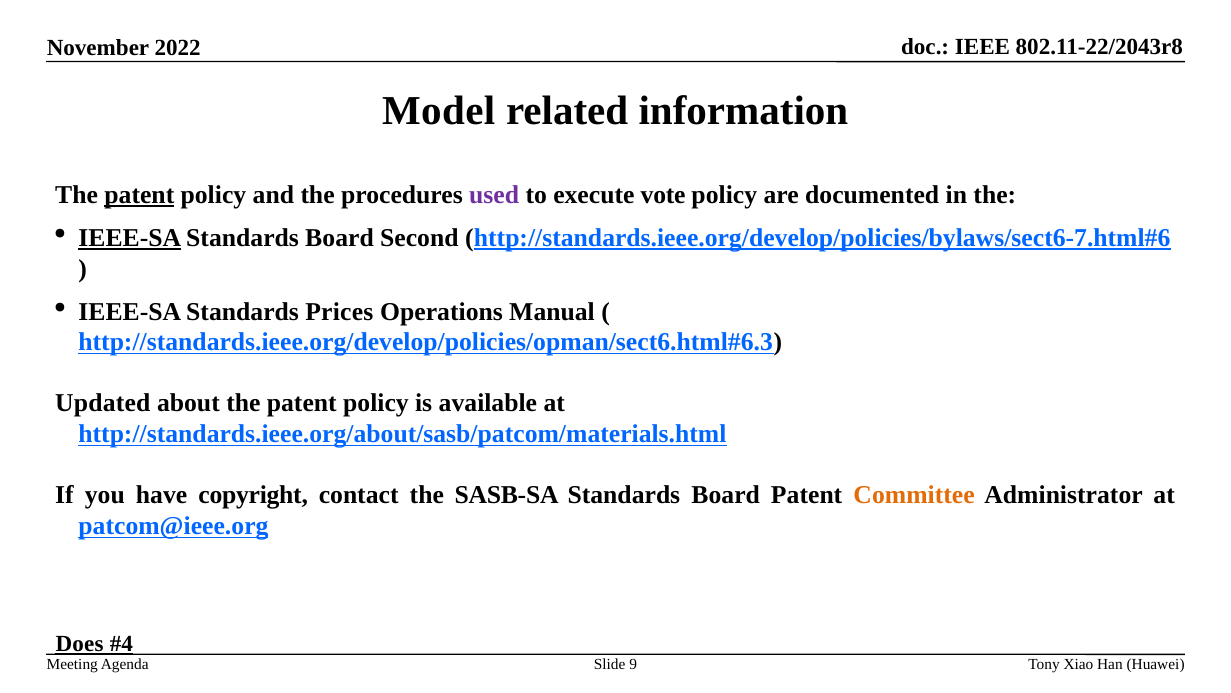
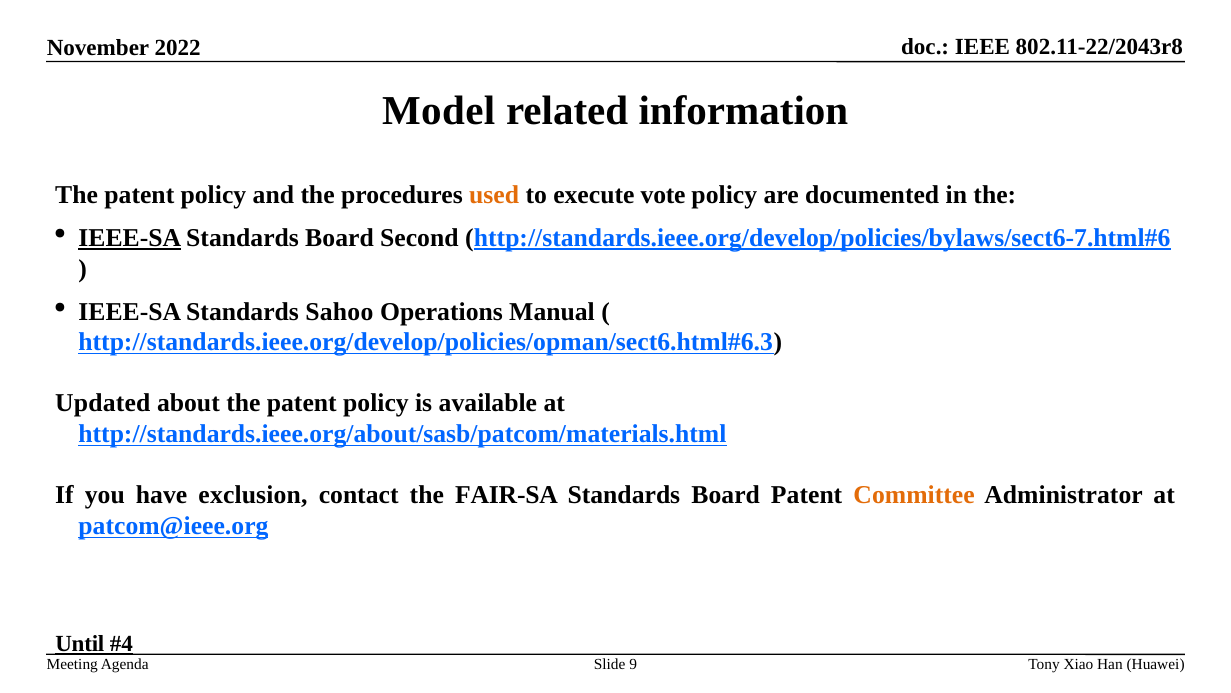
patent at (139, 195) underline: present -> none
used colour: purple -> orange
Prices: Prices -> Sahoo
copyright: copyright -> exclusion
SASB-SA: SASB-SA -> FAIR-SA
Does: Does -> Until
